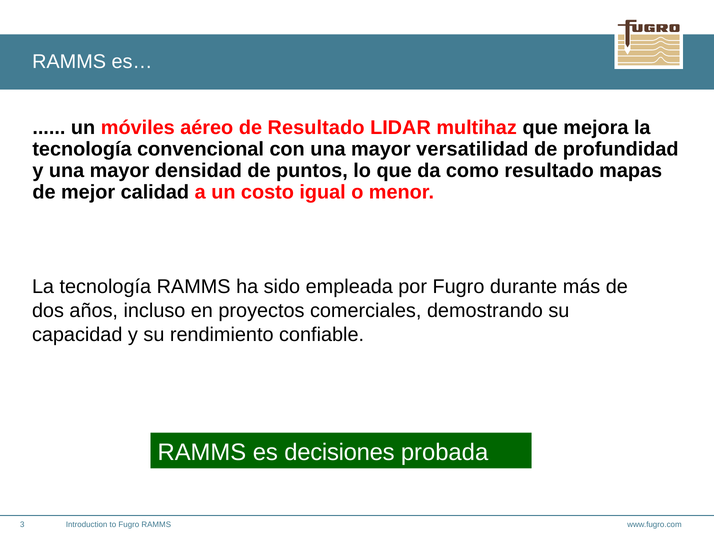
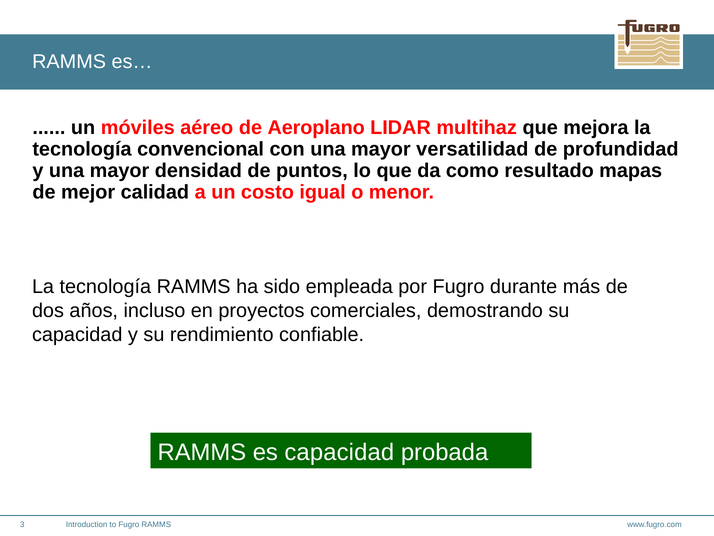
de Resultado: Resultado -> Aeroplano
es decisiones: decisiones -> capacidad
